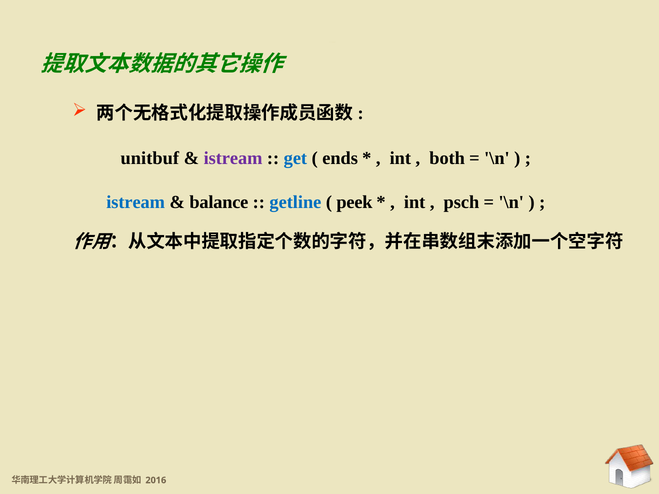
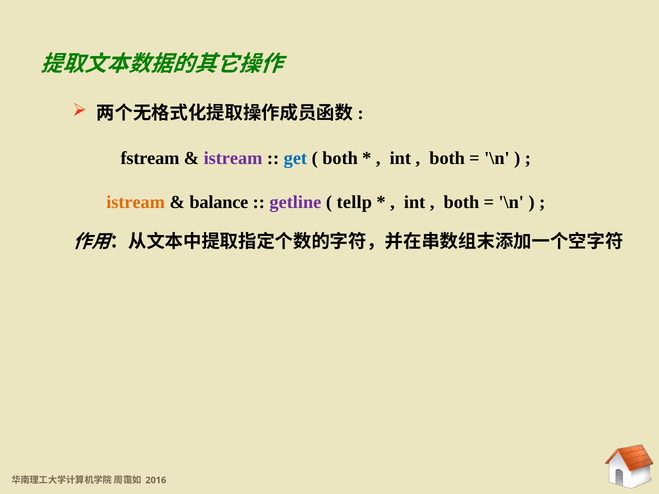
unitbuf: unitbuf -> fstream
ends at (340, 158): ends -> both
istream at (136, 202) colour: blue -> orange
getline colour: blue -> purple
peek: peek -> tellp
psch at (461, 202): psch -> both
